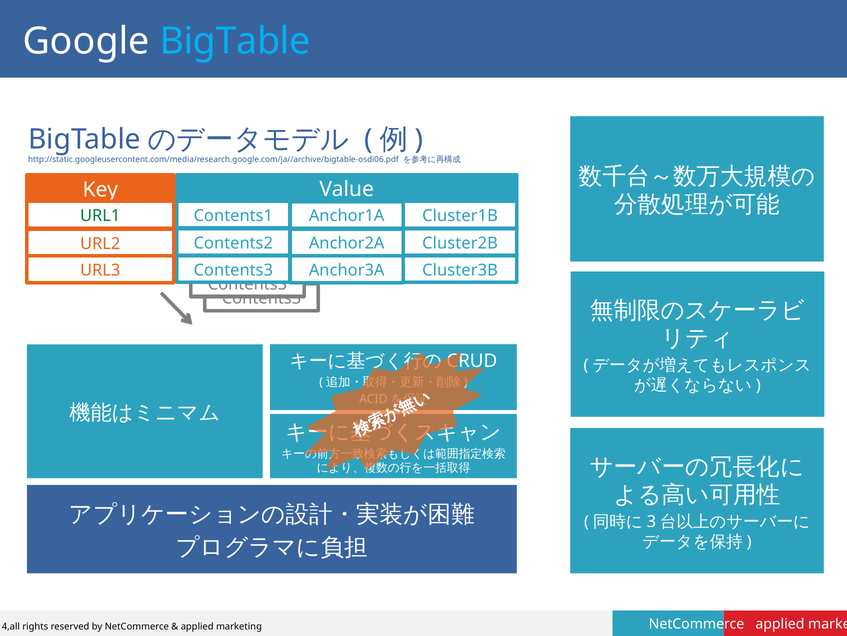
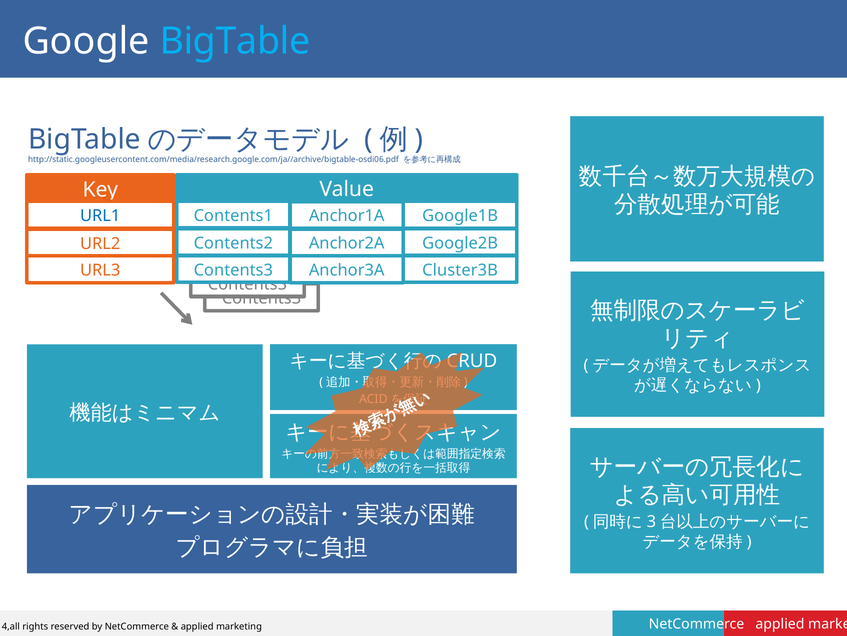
Cluster1B: Cluster1B -> Google1B
URL1 colour: green -> blue
Cluster2B: Cluster2B -> Google2B
